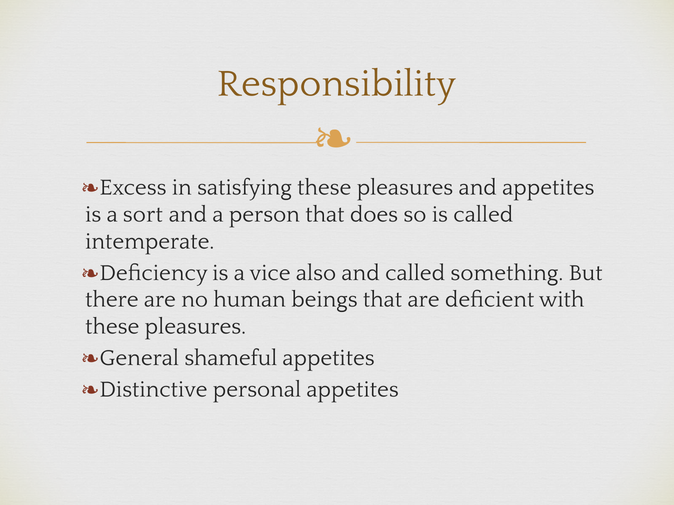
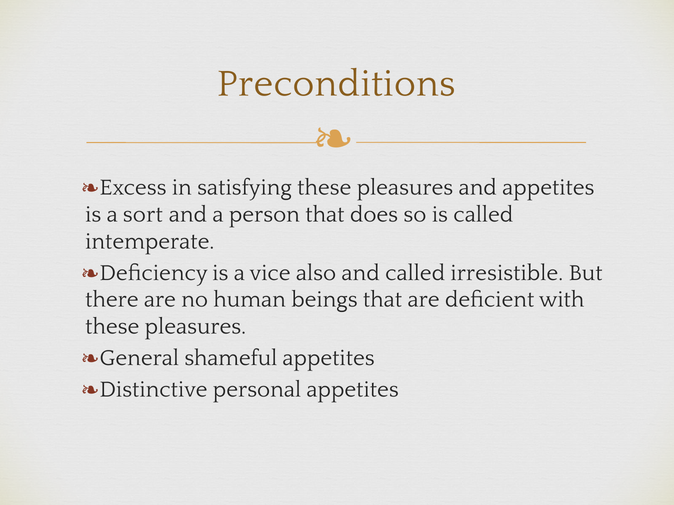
Responsibility: Responsibility -> Preconditions
something: something -> irresistible
